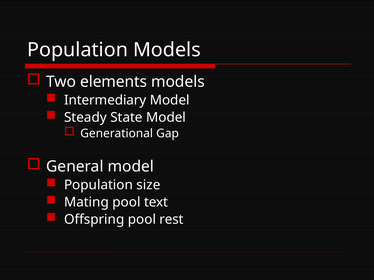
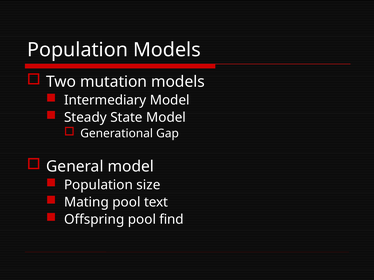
elements: elements -> mutation
rest: rest -> find
